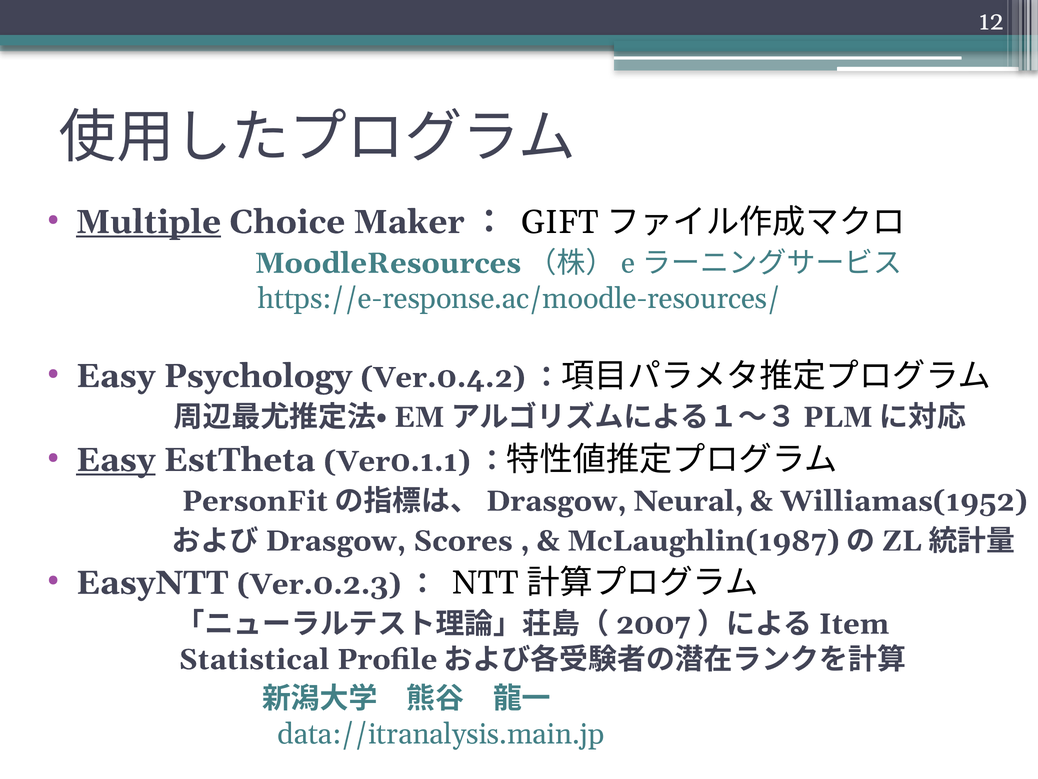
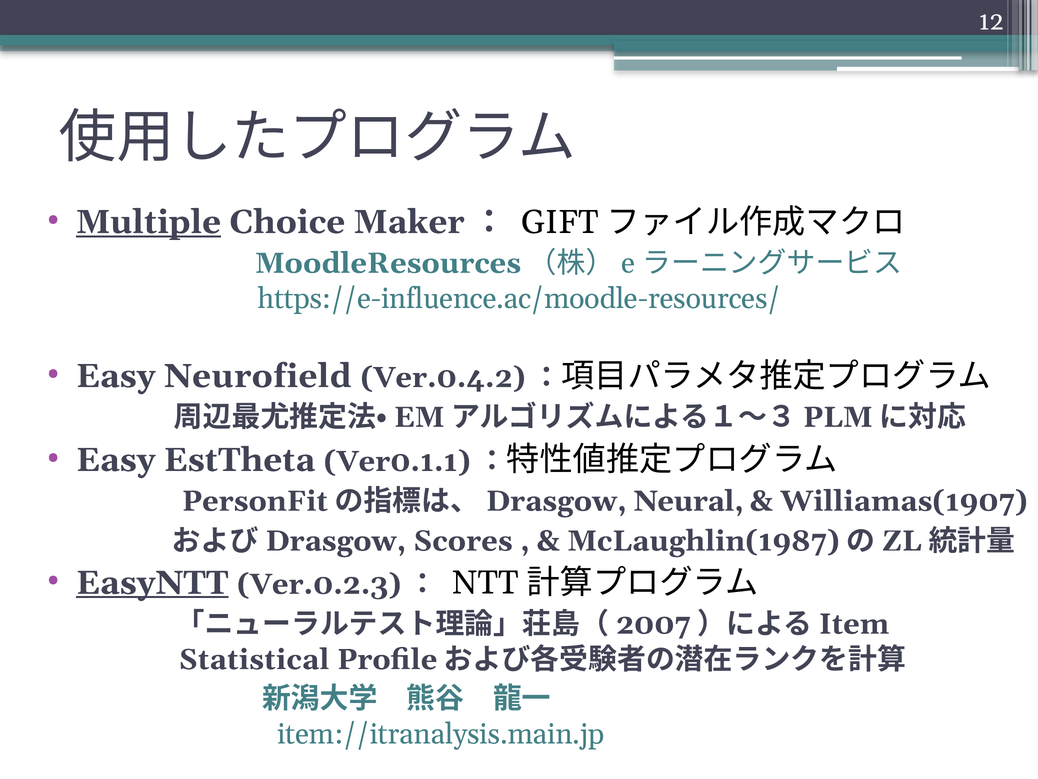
https://e-response.ac/moodle-resources/: https://e-response.ac/moodle-resources/ -> https://e-influence.ac/moodle-resources/
Psychology: Psychology -> Neurofield
Easy at (116, 460) underline: present -> none
Williamas(1952: Williamas(1952 -> Williamas(1907
EasyNTT underline: none -> present
data://itranalysis.main.jp: data://itranalysis.main.jp -> item://itranalysis.main.jp
